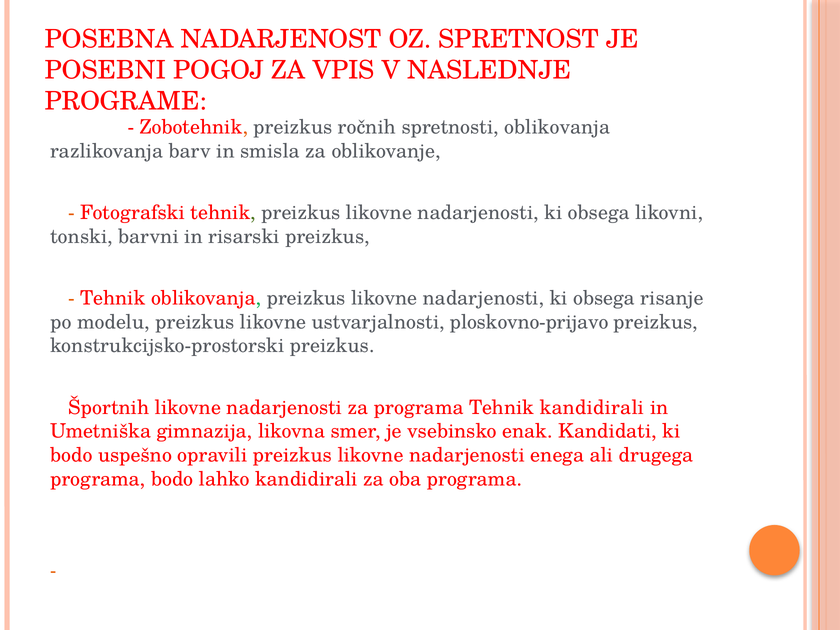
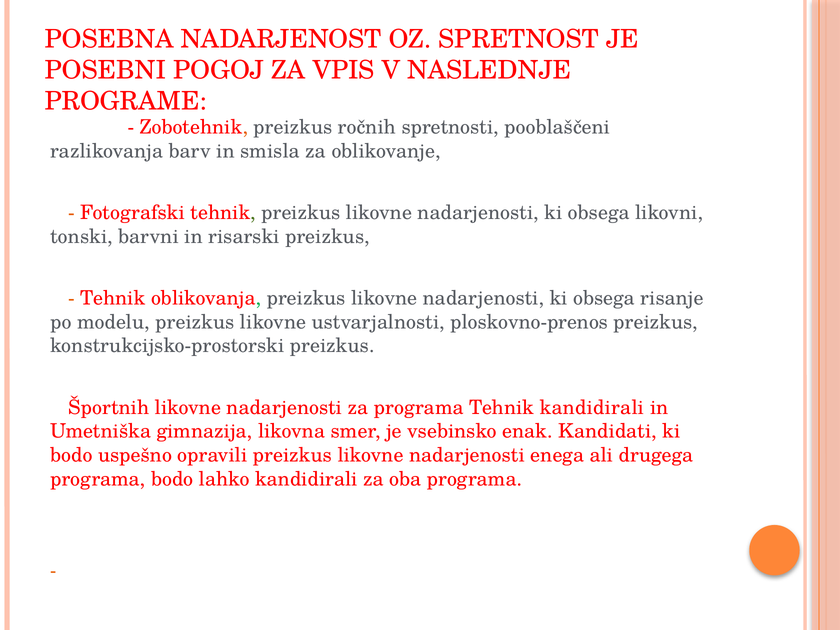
spretnosti oblikovanja: oblikovanja -> pooblaščeni
ploskovno-prijavo: ploskovno-prijavo -> ploskovno-prenos
